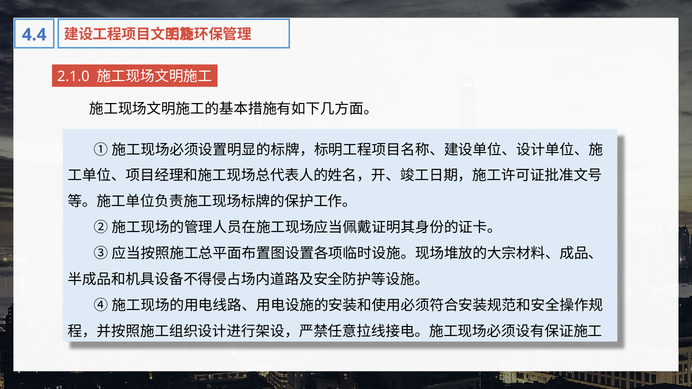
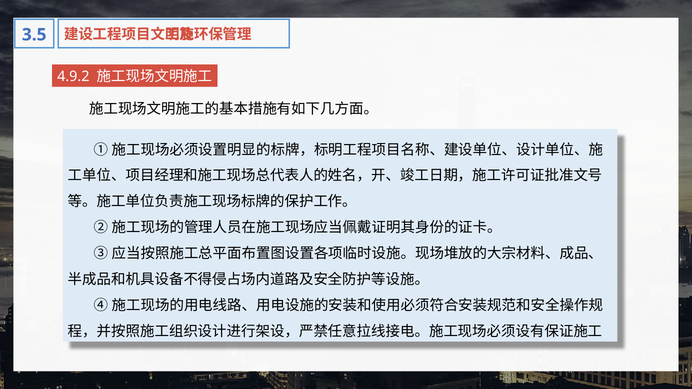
4.4: 4.4 -> 3.5
2.1.0: 2.1.0 -> 4.9.2
